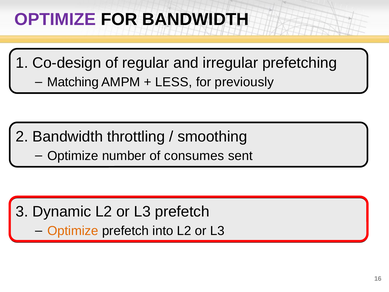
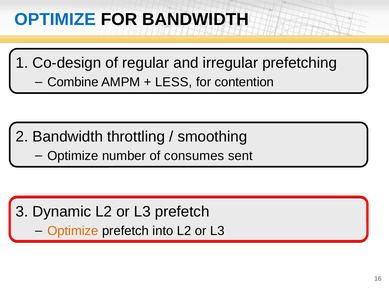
OPTIMIZE at (55, 19) colour: purple -> blue
Matching: Matching -> Combine
previously: previously -> contention
